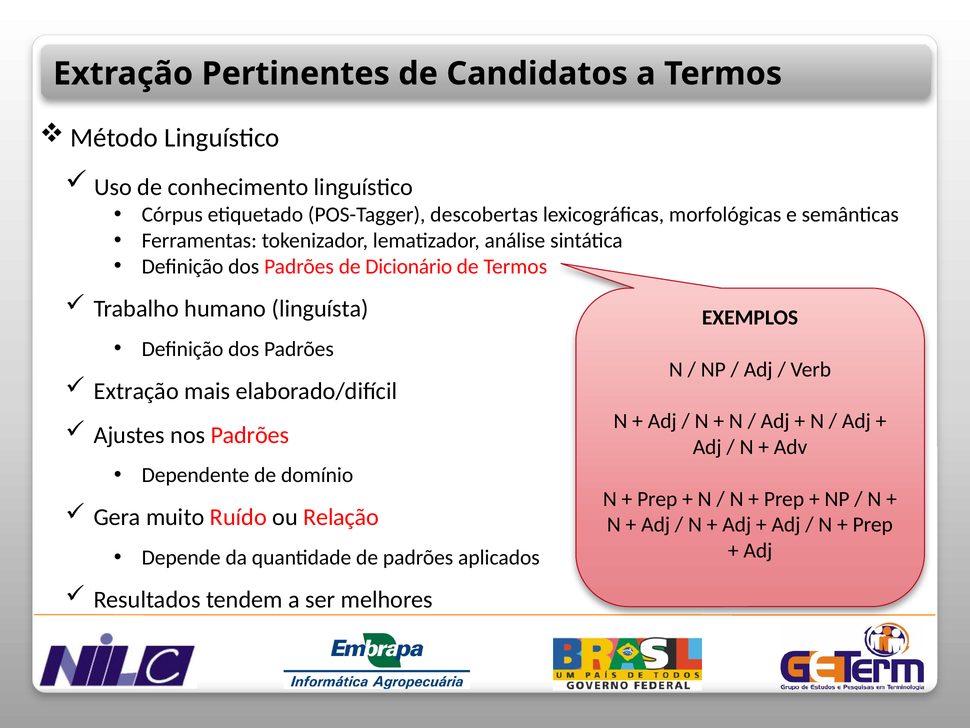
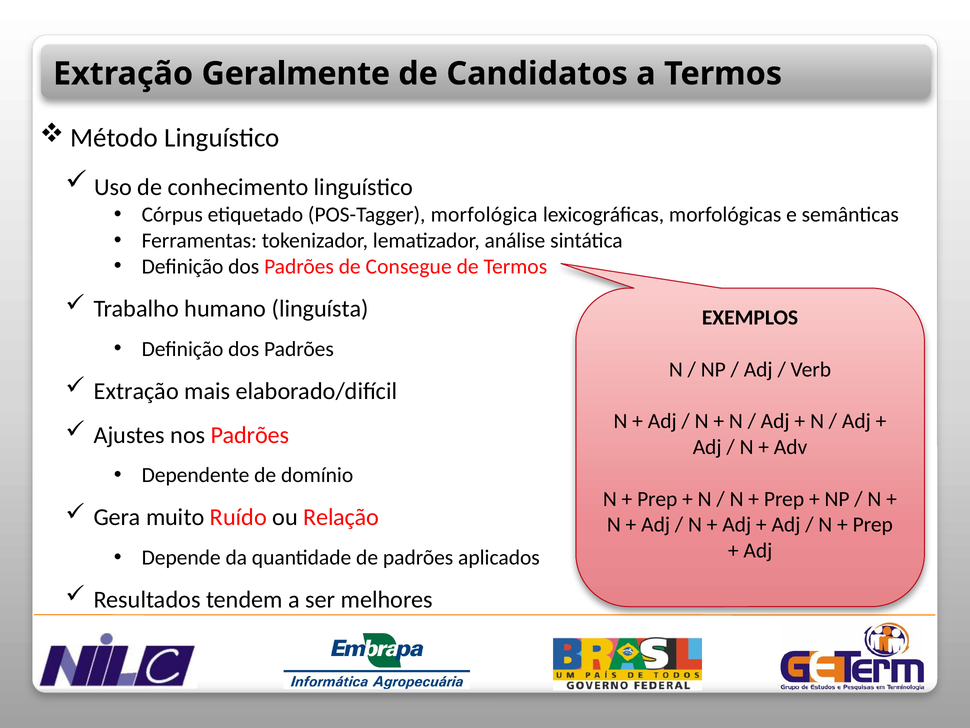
Pertinentes: Pertinentes -> Geralmente
descobertas: descobertas -> morfológica
Dicionário: Dicionário -> Consegue
